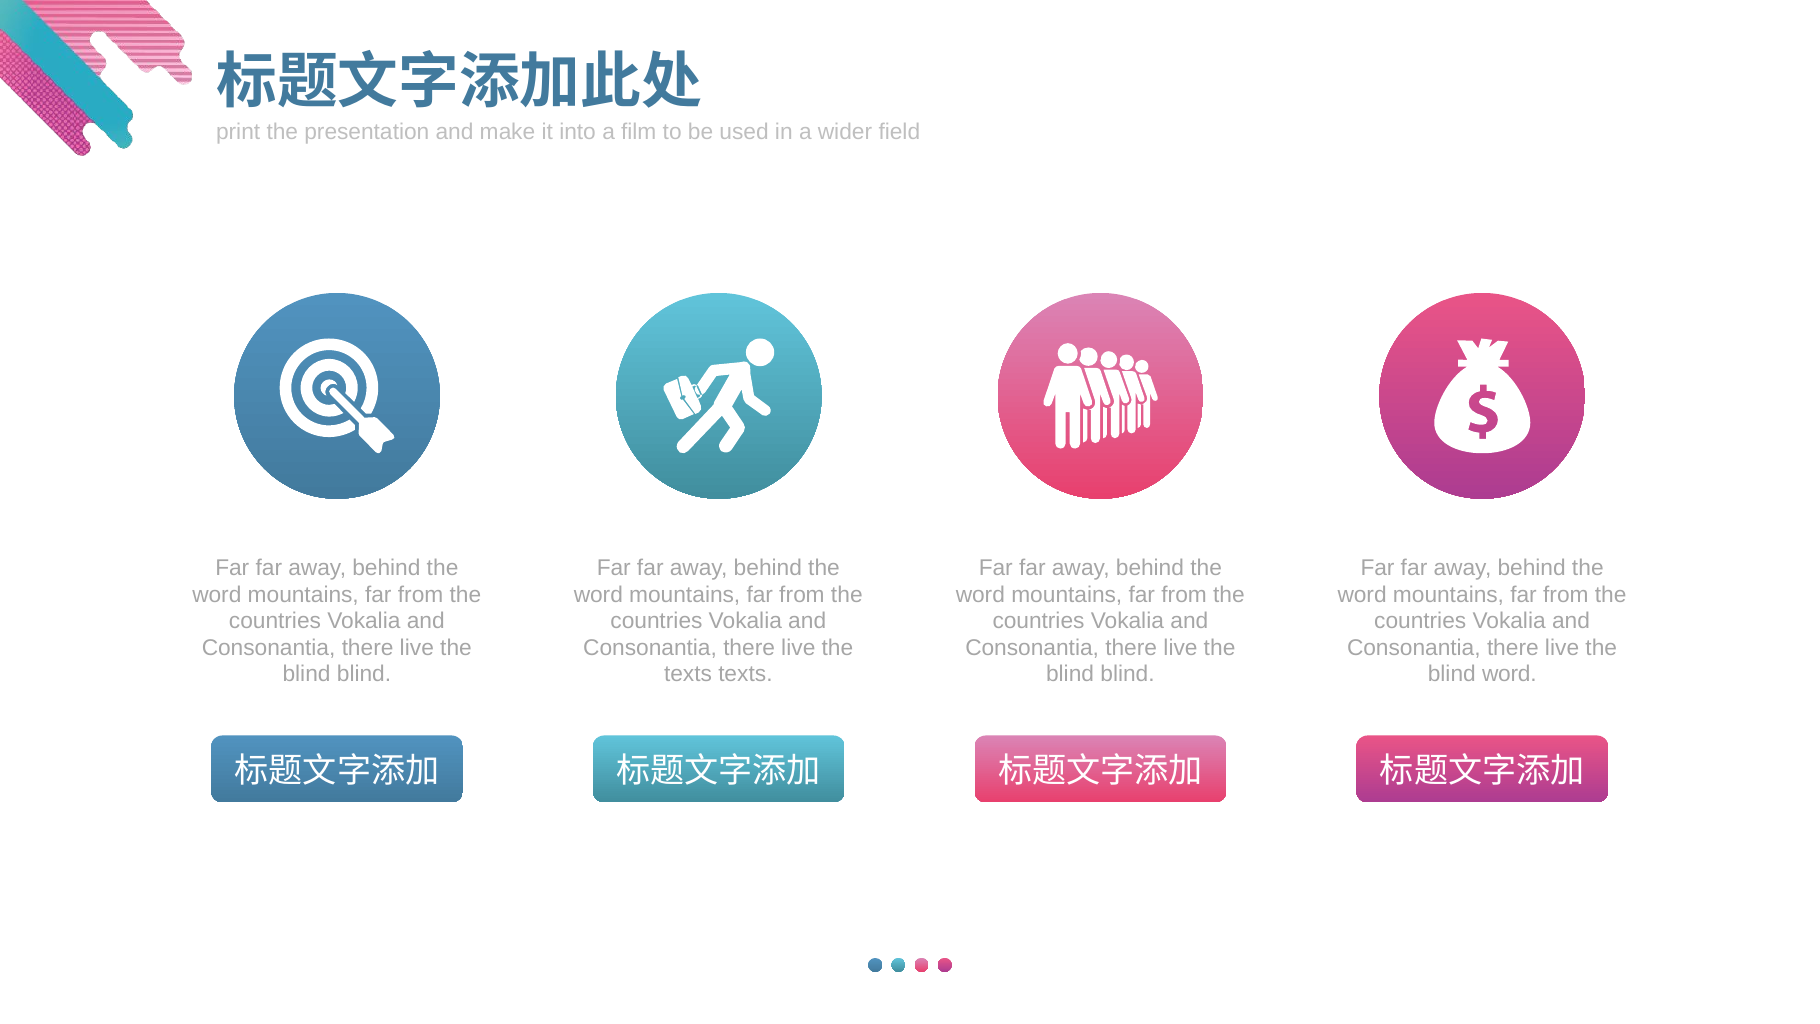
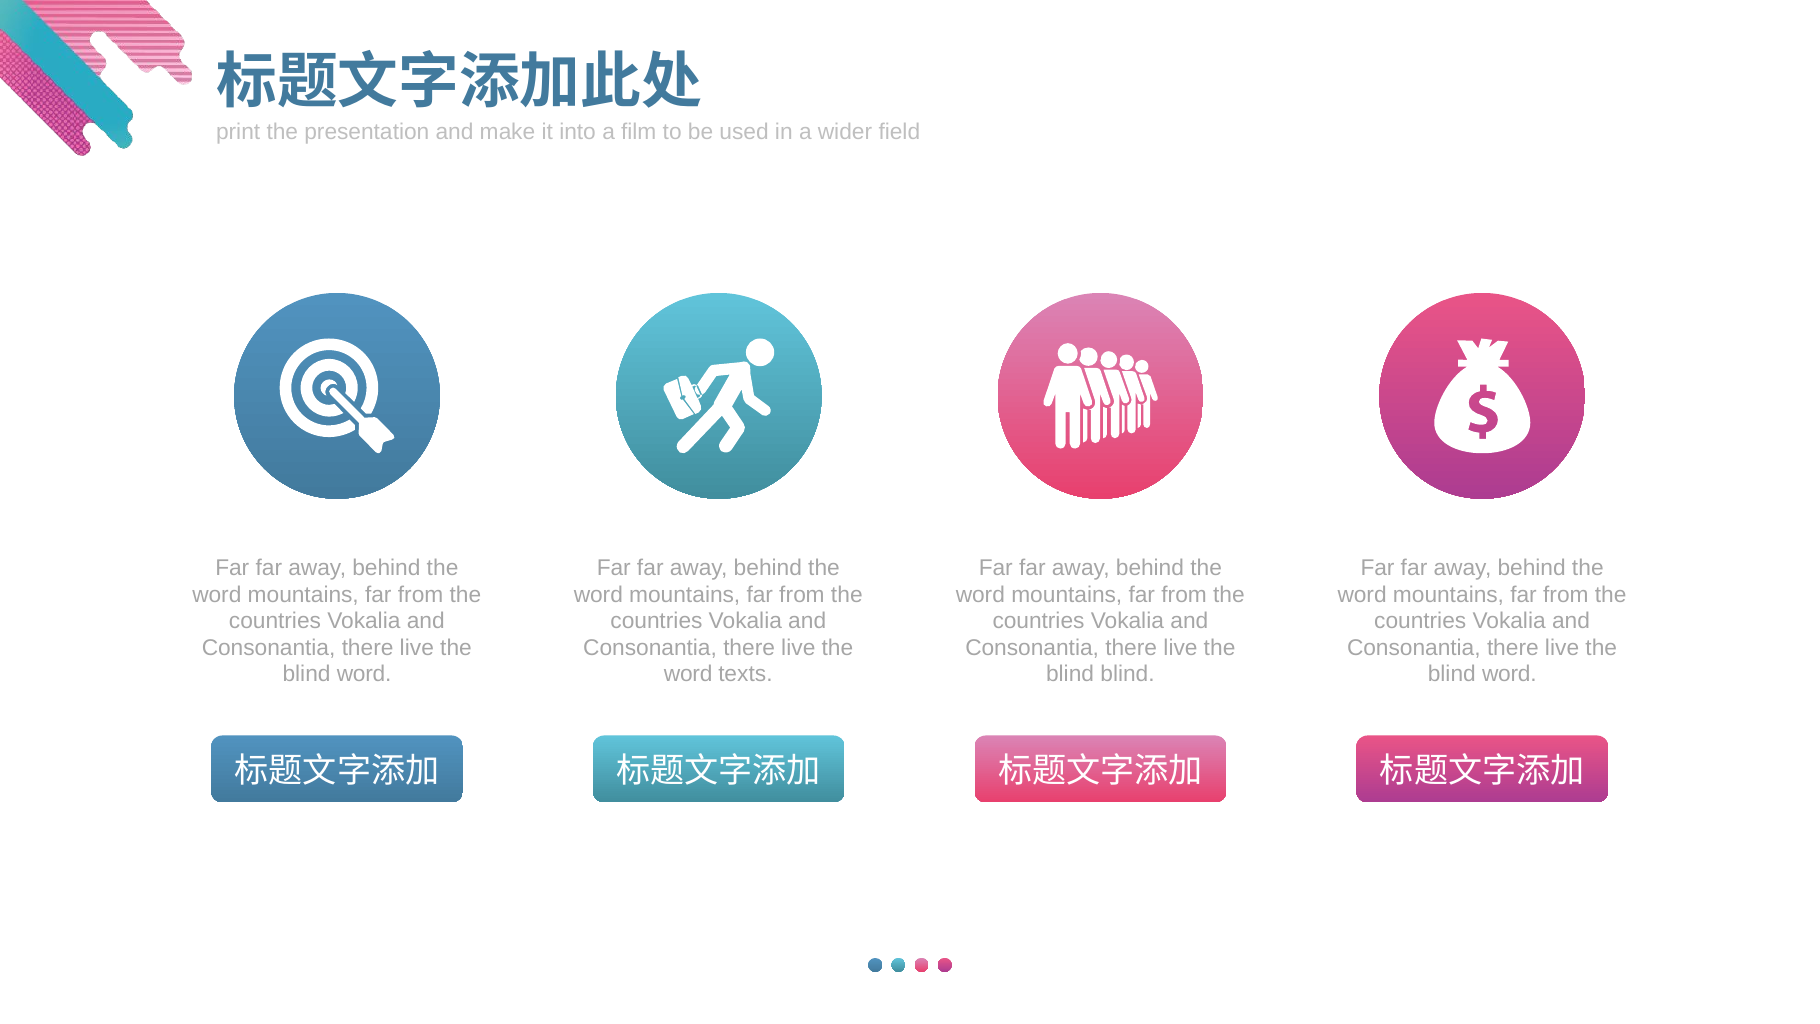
blind at (364, 674): blind -> word
texts at (688, 674): texts -> word
